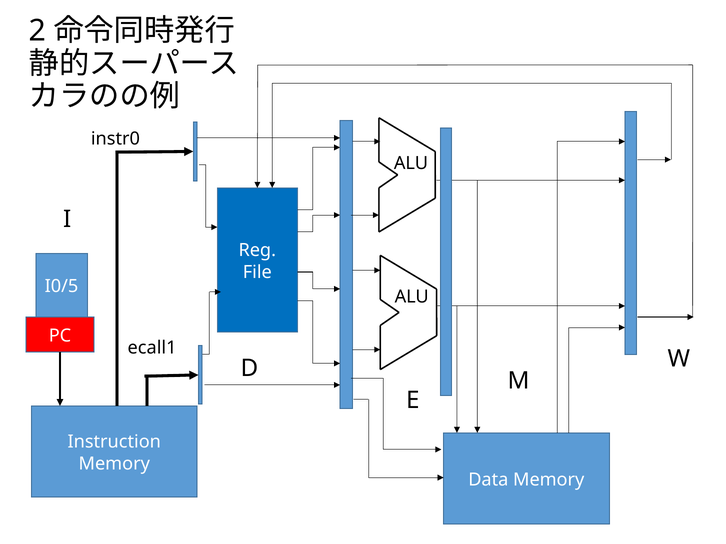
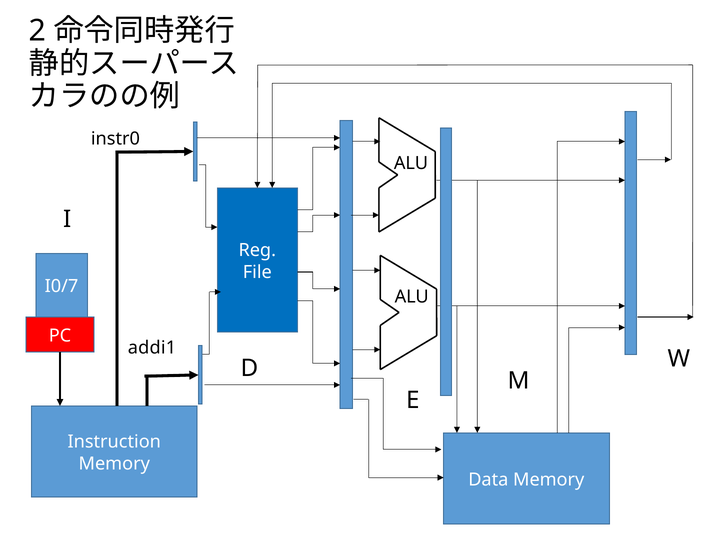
I0/5: I0/5 -> I0/7
ecall1: ecall1 -> addi1
